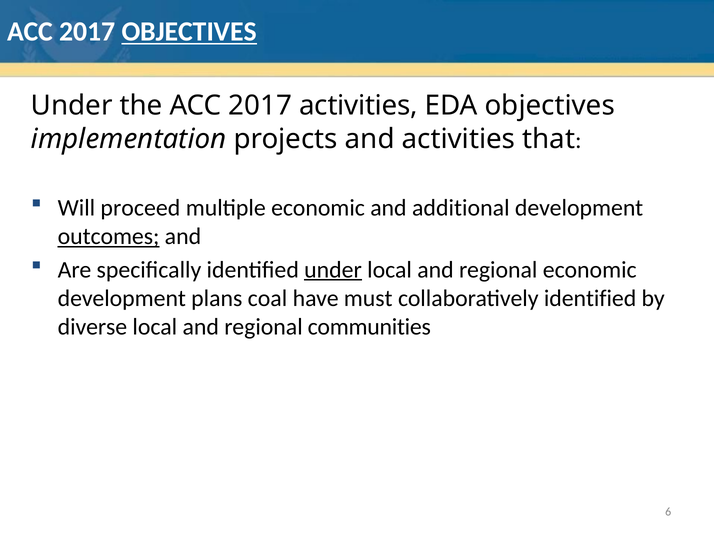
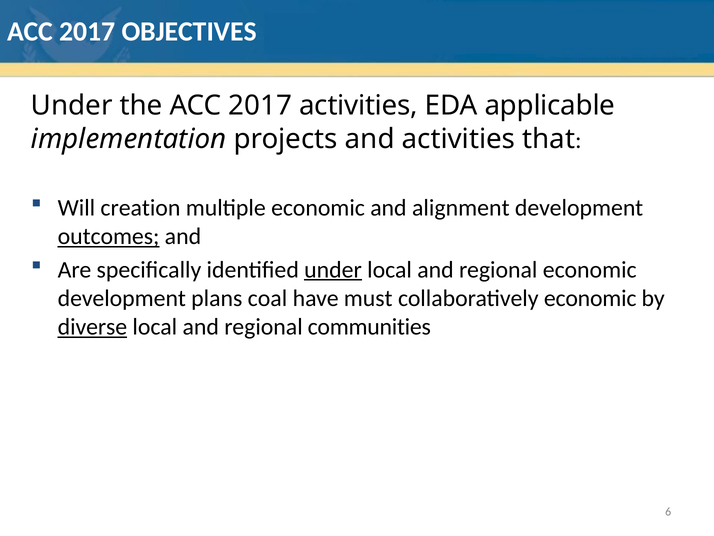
OBJECTIVES at (189, 32) underline: present -> none
EDA objectives: objectives -> applicable
proceed: proceed -> creation
additional: additional -> alignment
collaboratively identified: identified -> economic
diverse underline: none -> present
